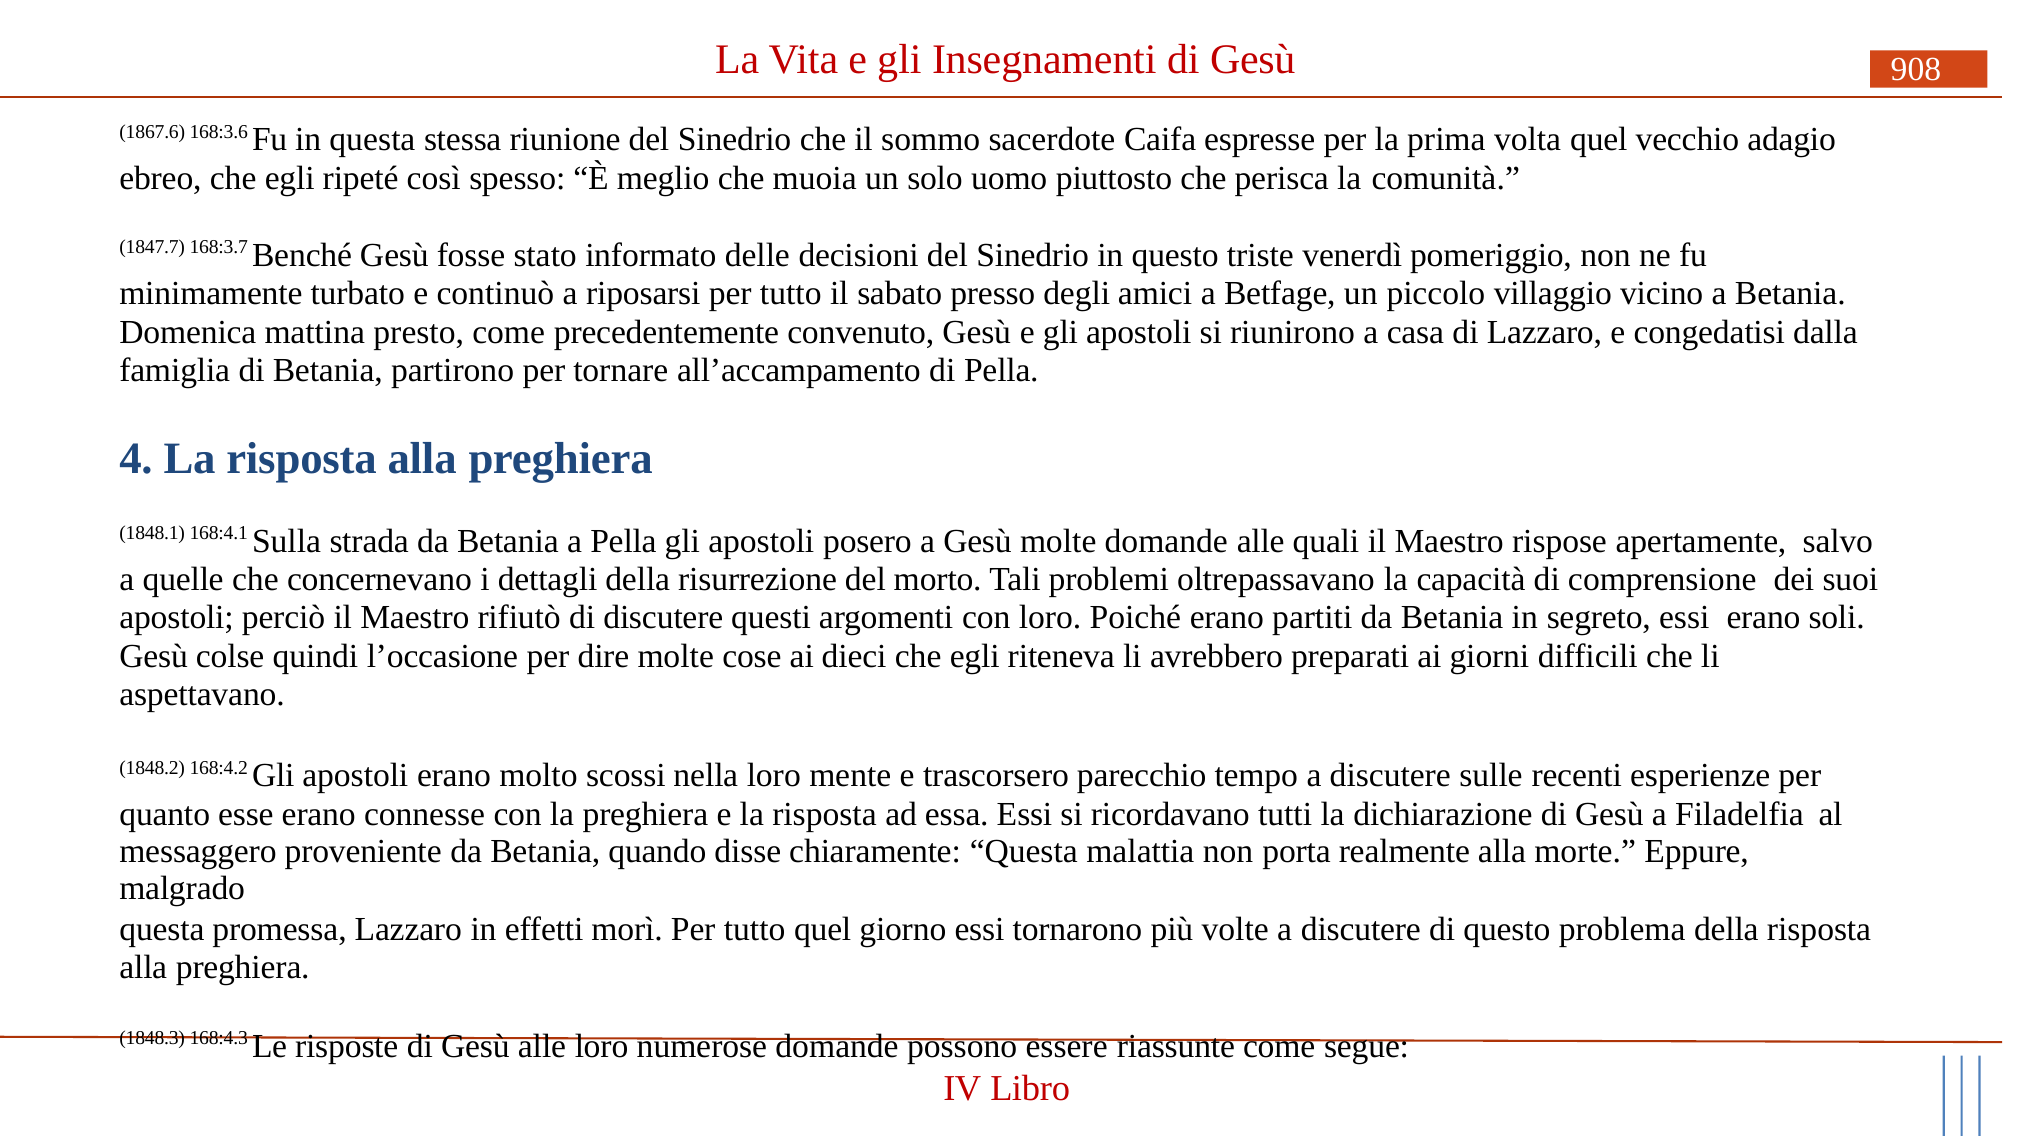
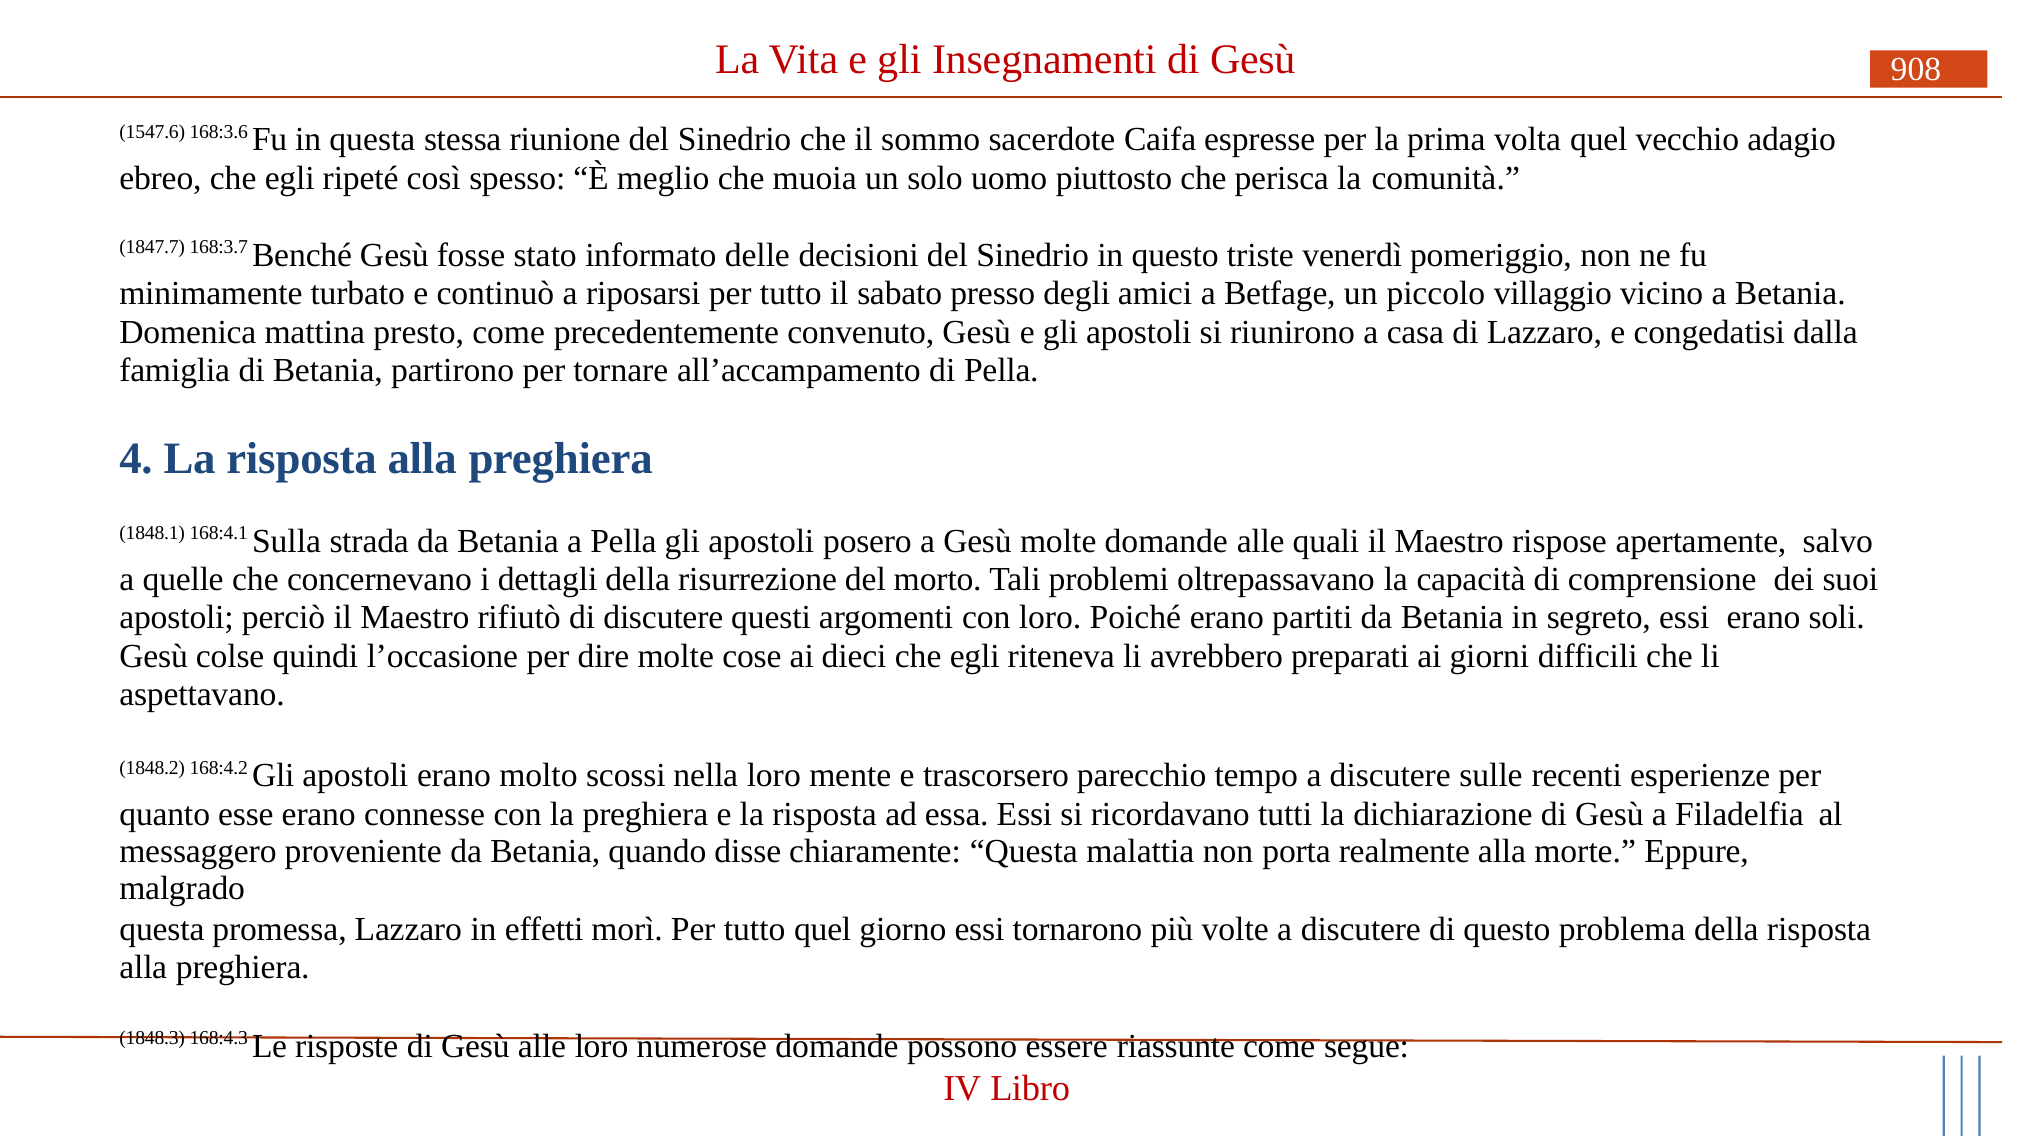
1867.6: 1867.6 -> 1547.6
